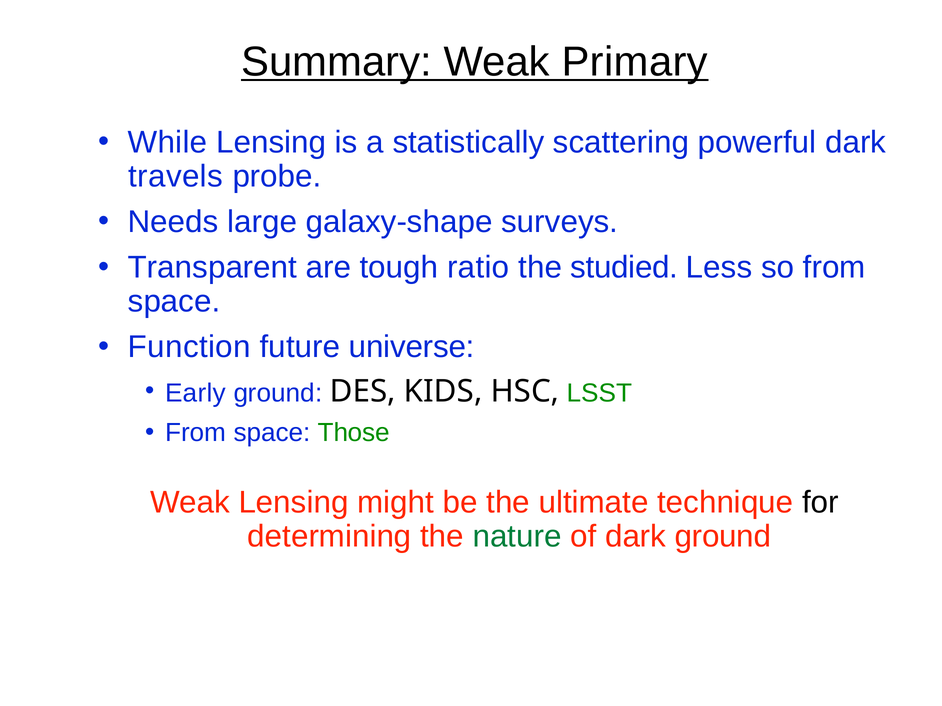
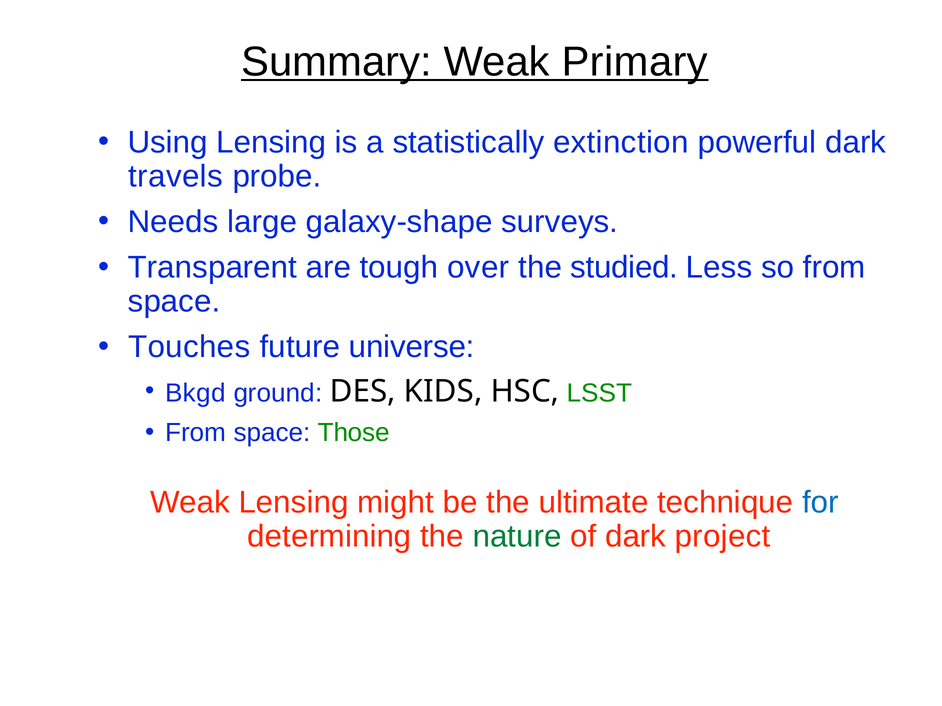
While: While -> Using
scattering: scattering -> extinction
ratio: ratio -> over
Function: Function -> Touches
Early: Early -> Bkgd
for colour: black -> blue
dark ground: ground -> project
